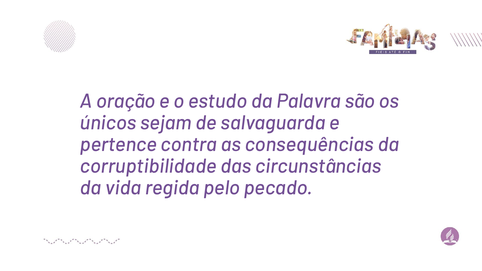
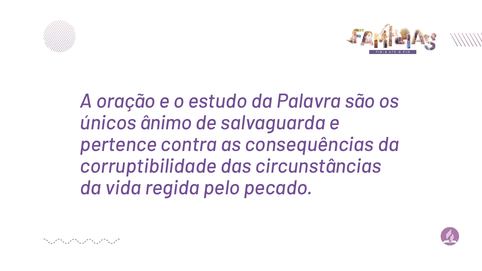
sejam: sejam -> ânimo
